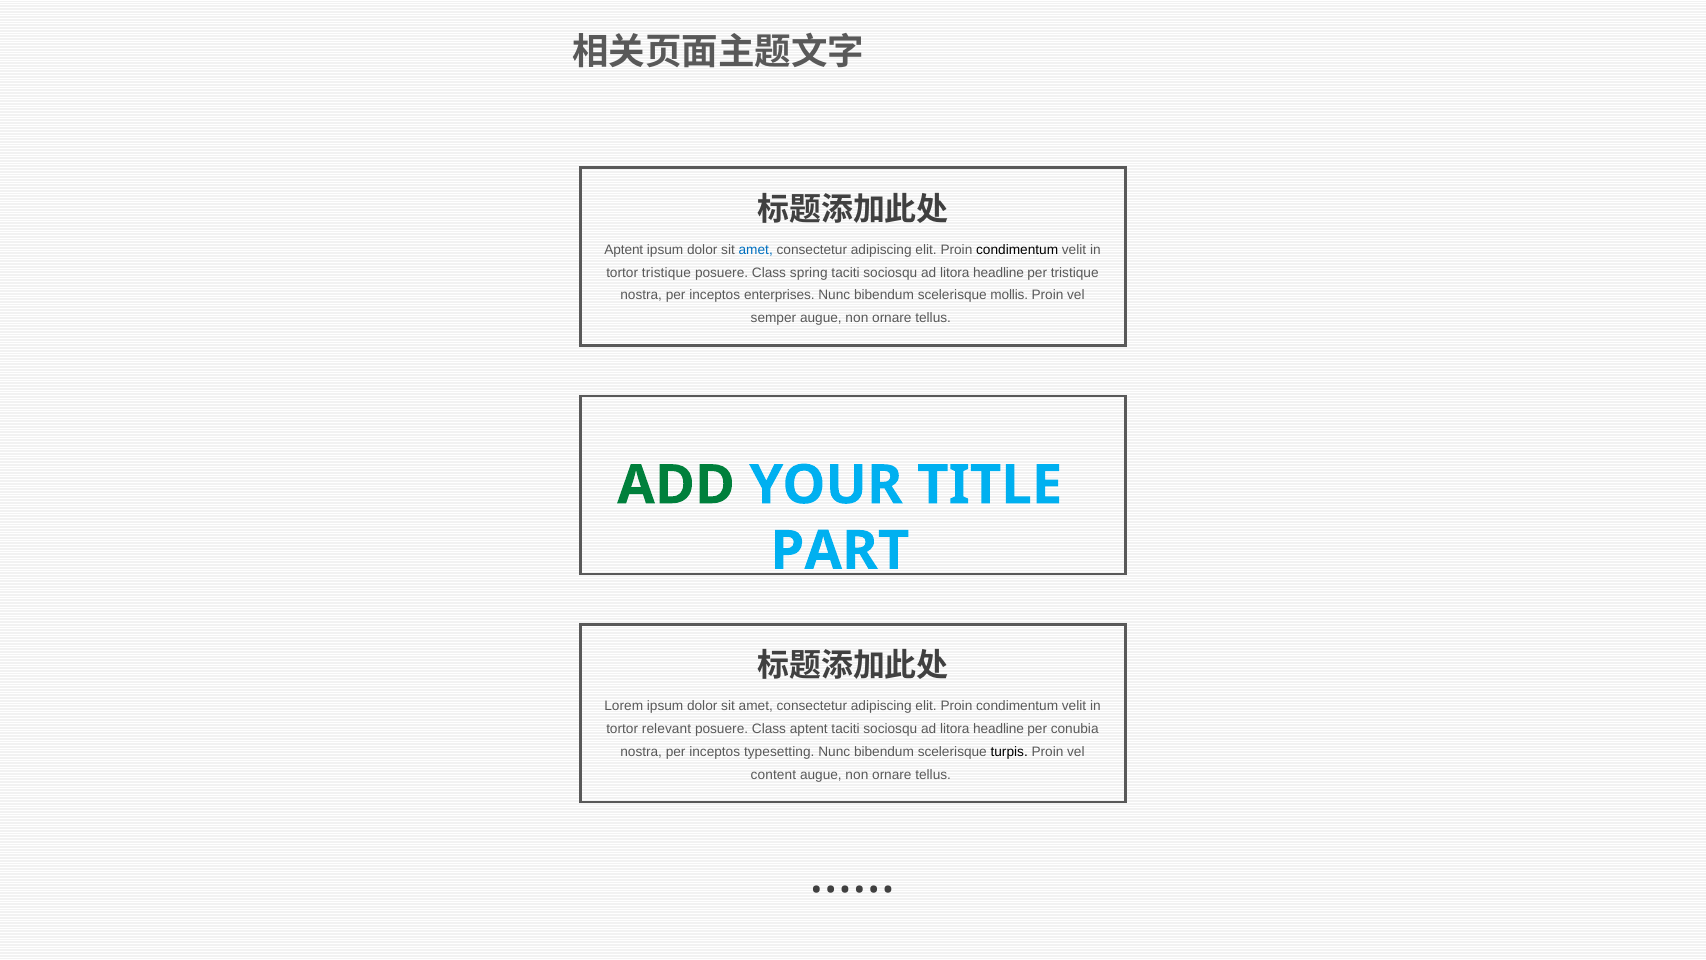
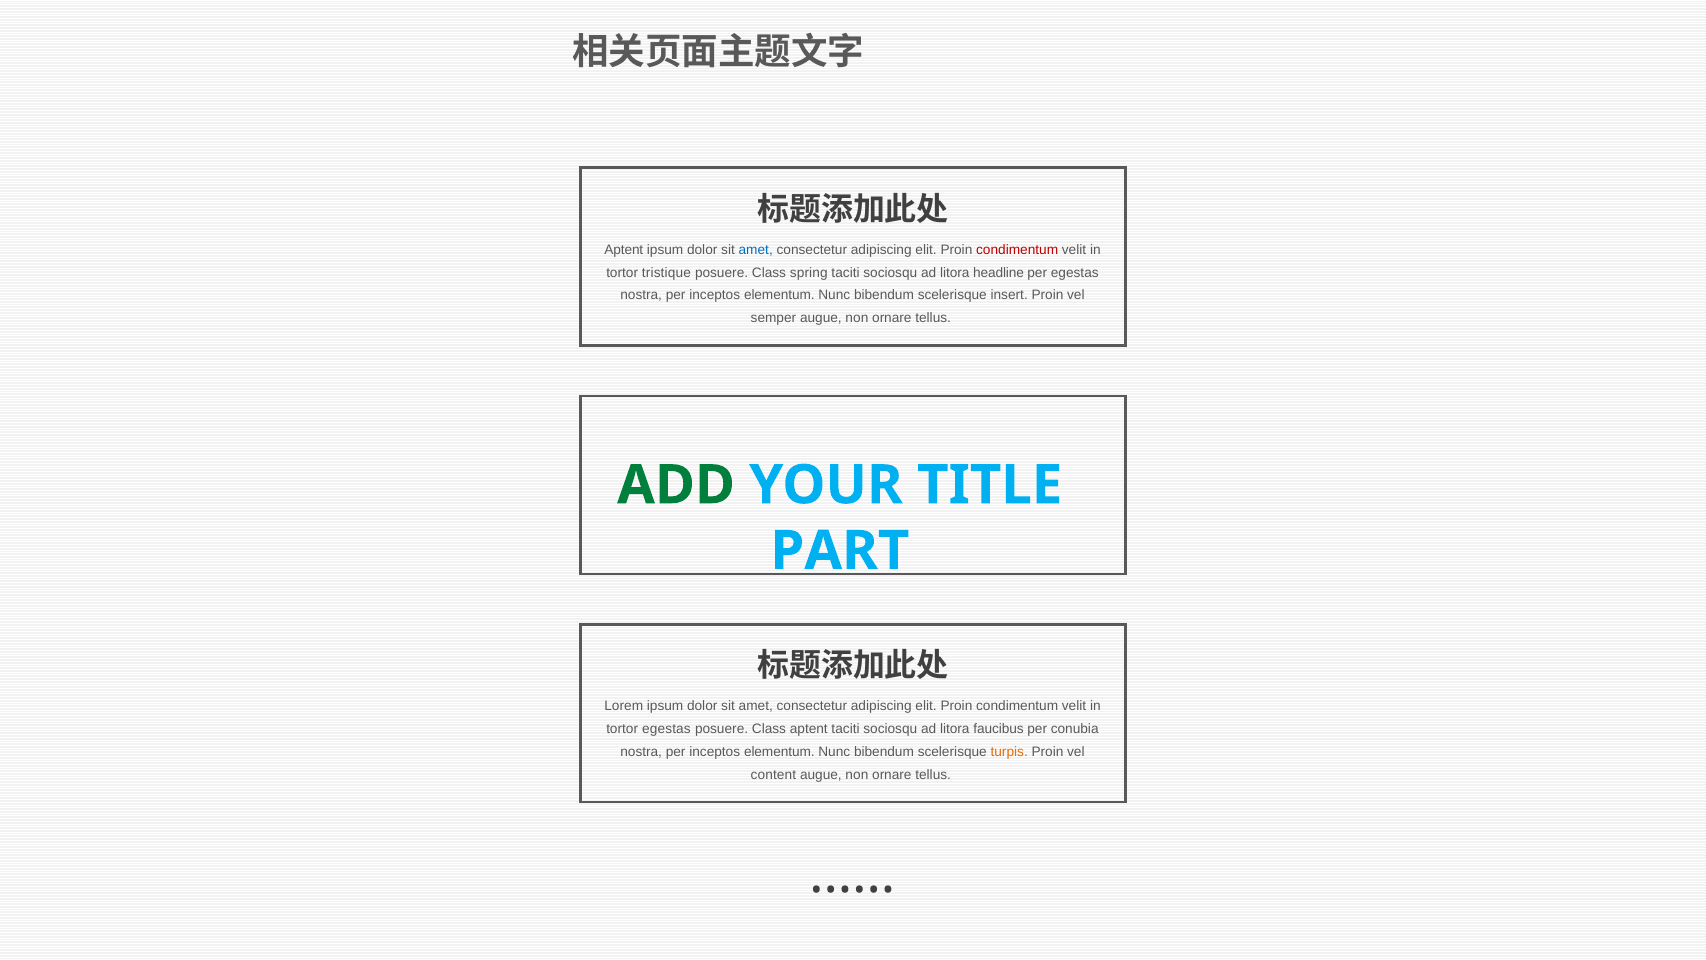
condimentum at (1017, 250) colour: black -> red
per tristique: tristique -> egestas
enterprises at (779, 295): enterprises -> elementum
mollis: mollis -> insert
tortor relevant: relevant -> egestas
headline at (999, 729): headline -> faucibus
typesetting at (779, 752): typesetting -> elementum
turpis colour: black -> orange
